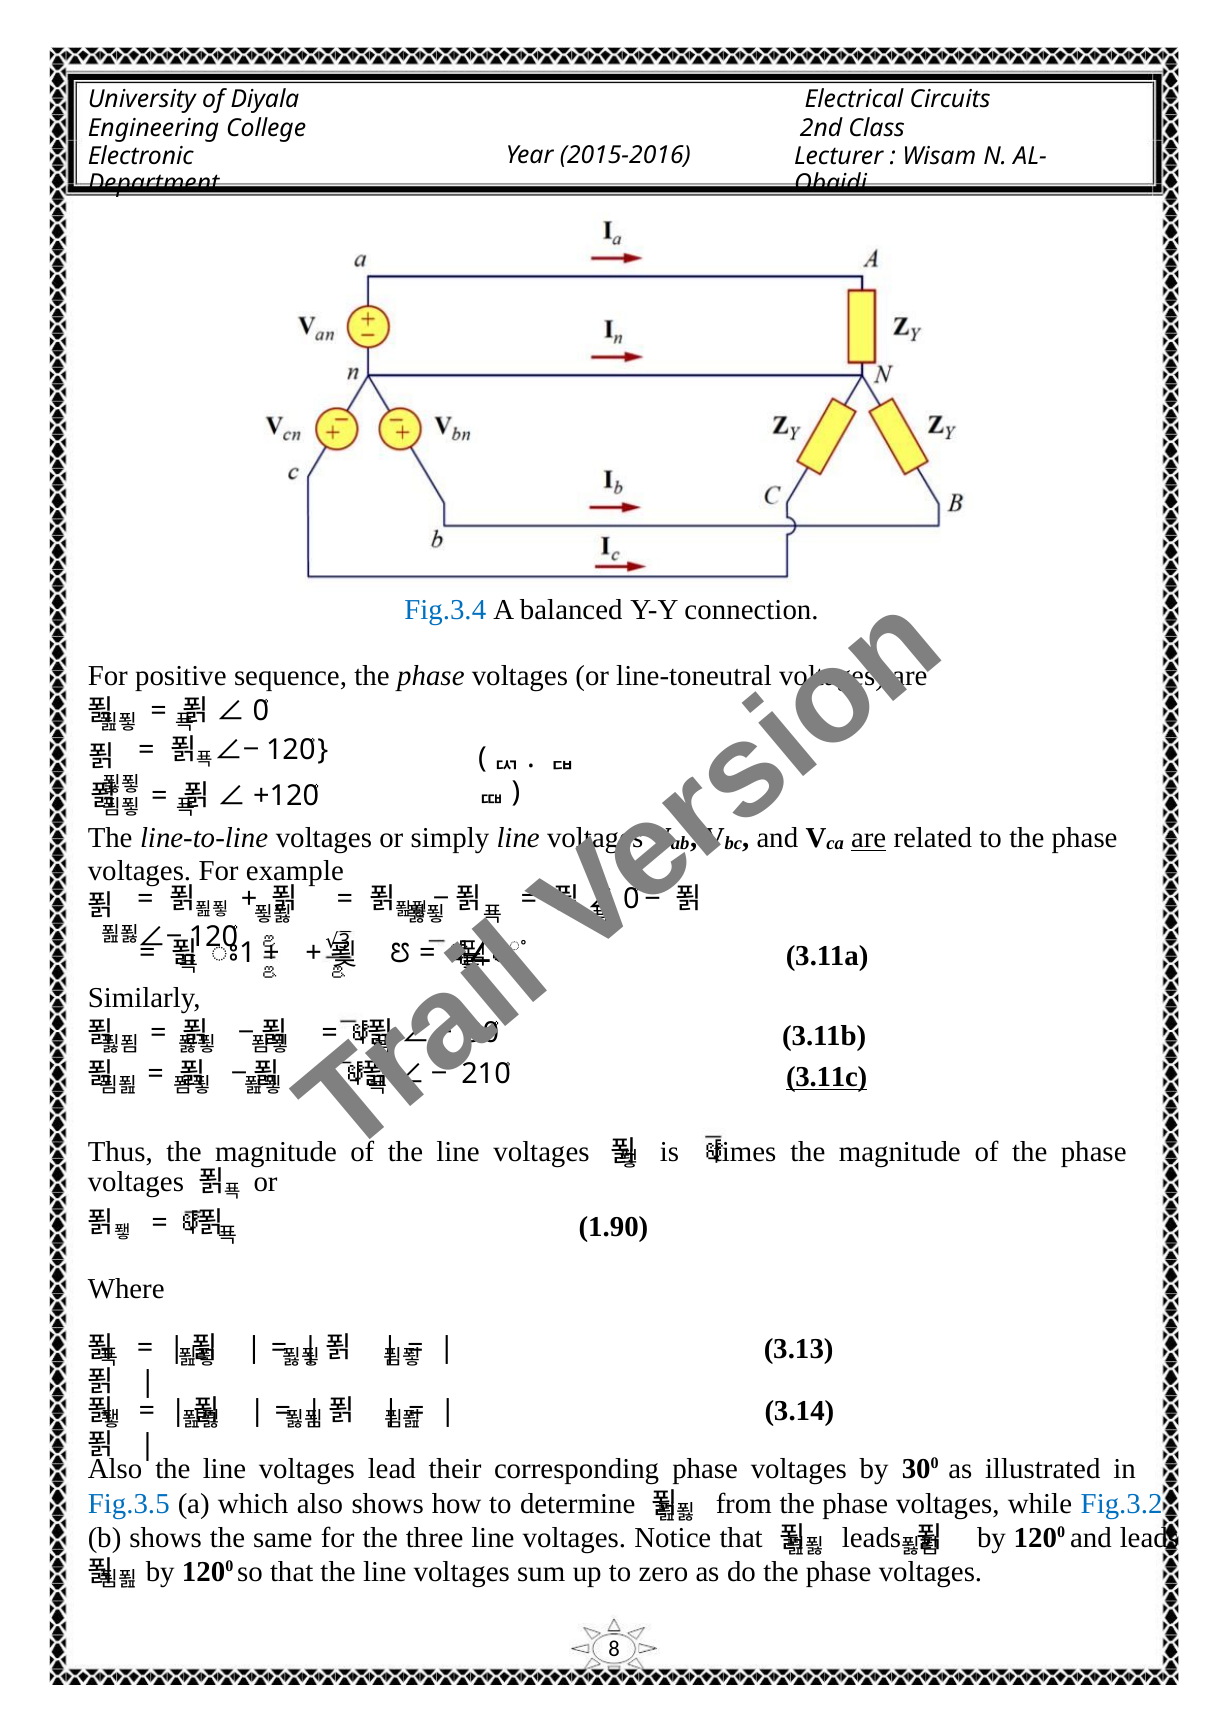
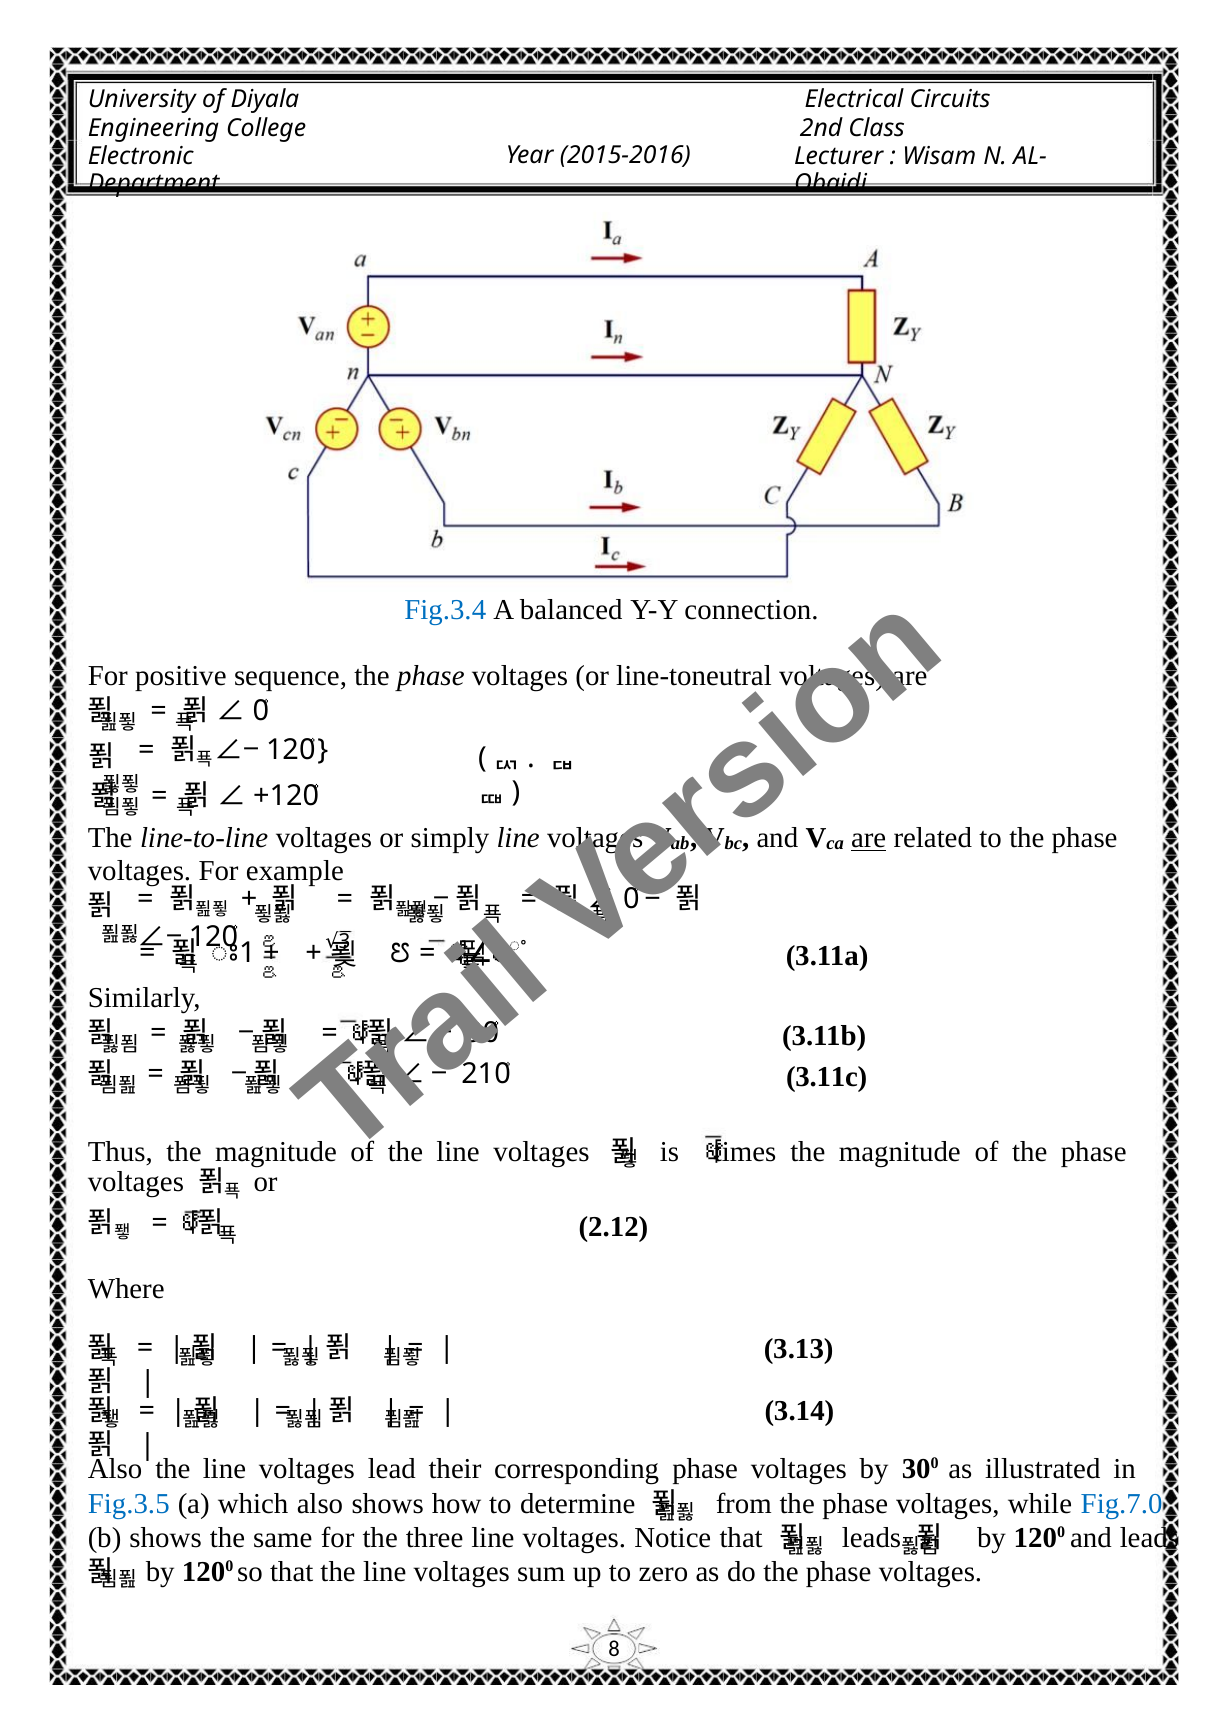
3.11c underline: present -> none
1.90: 1.90 -> 2.12
Fig.3.2: Fig.3.2 -> Fig.7.0
